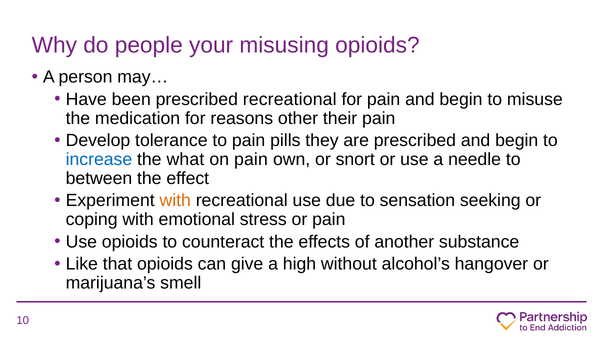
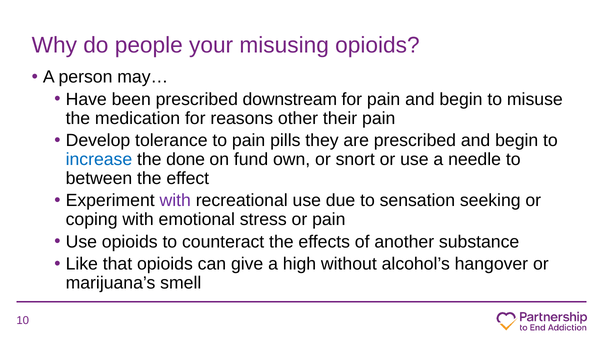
prescribed recreational: recreational -> downstream
what: what -> done
on pain: pain -> fund
with at (175, 201) colour: orange -> purple
